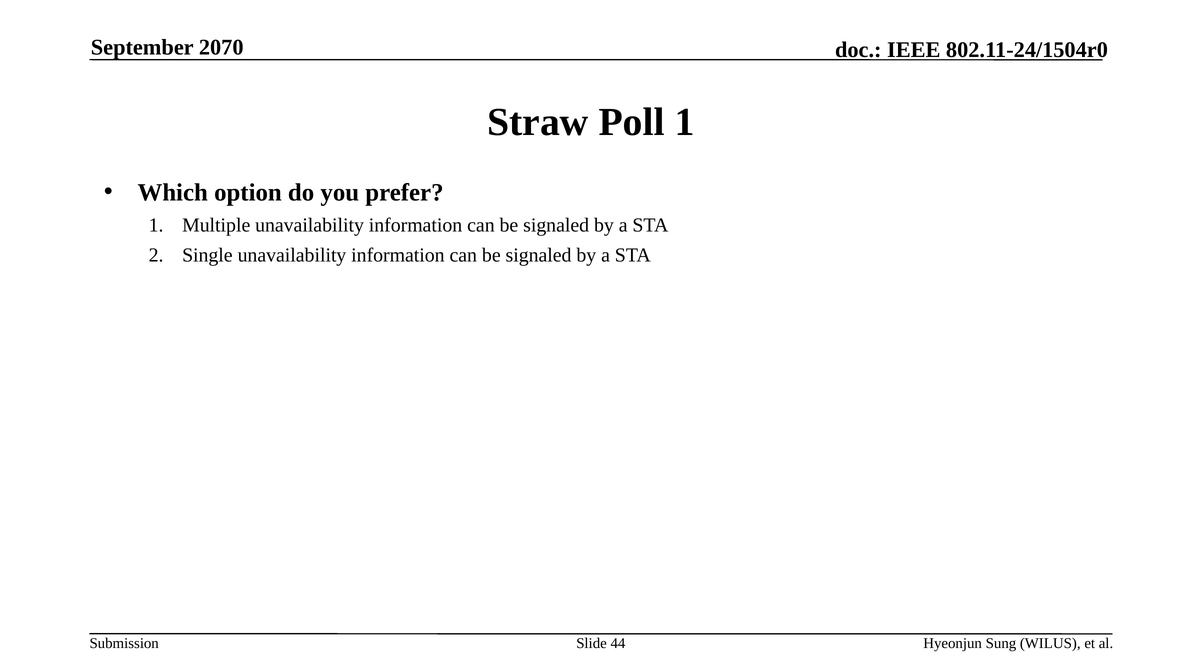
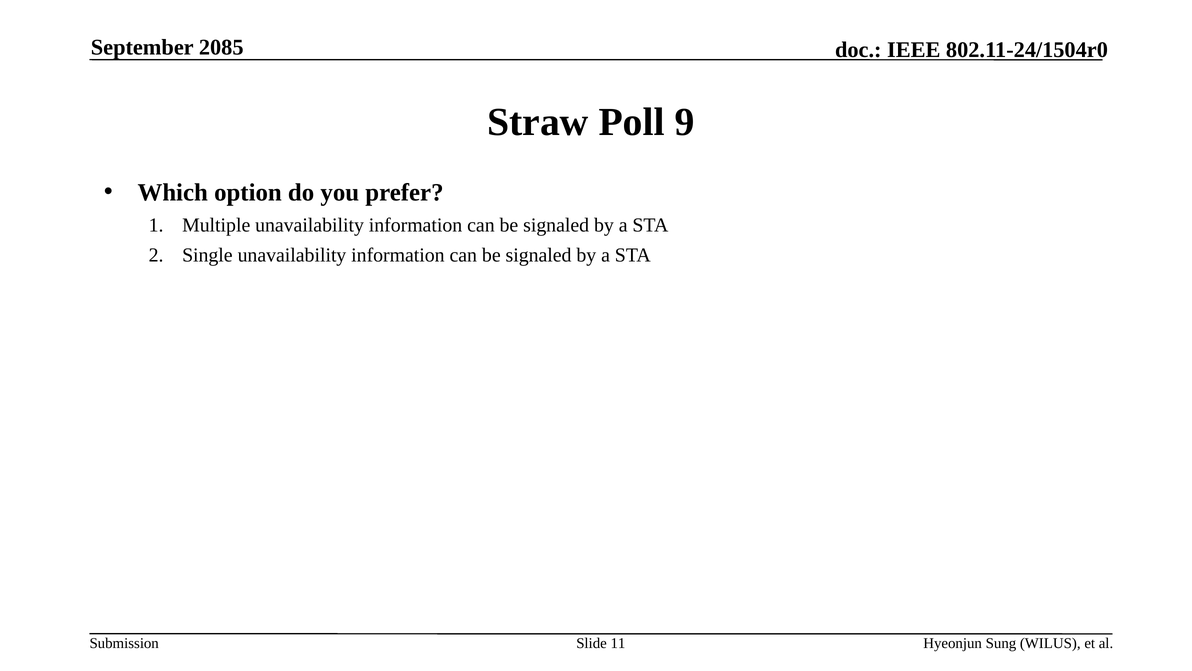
2070: 2070 -> 2085
Poll 1: 1 -> 9
44: 44 -> 11
